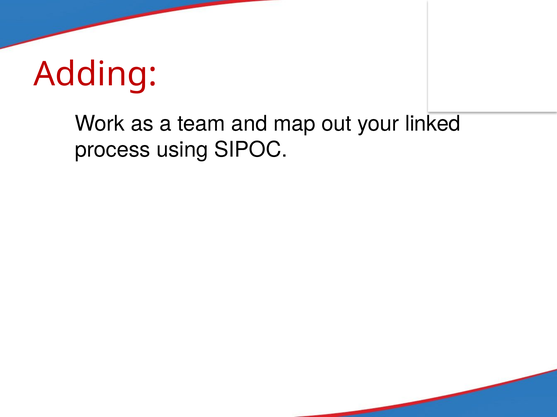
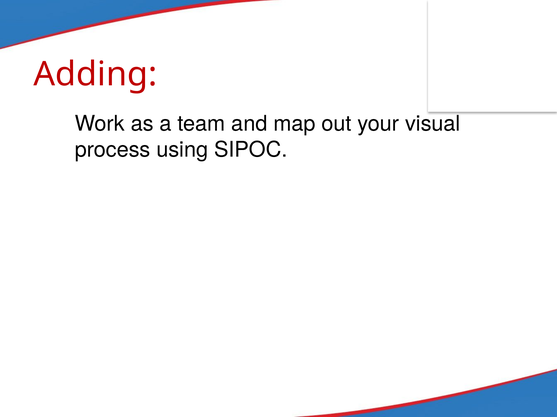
linked: linked -> visual
